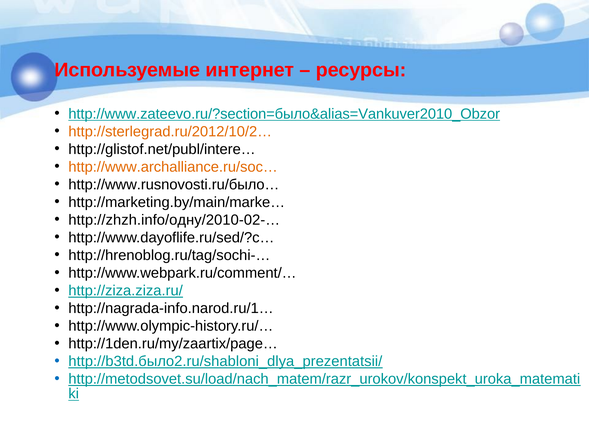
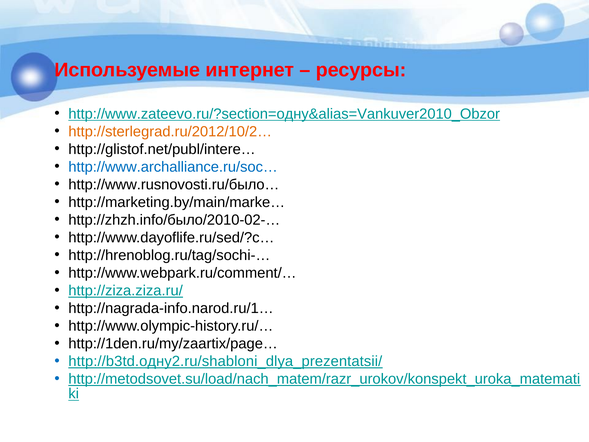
http://www.zateevo.ru/?section=было&alias=Vankuver2010_Obzor: http://www.zateevo.ru/?section=было&alias=Vankuver2010_Obzor -> http://www.zateevo.ru/?section=одну&alias=Vankuver2010_Obzor
http://www.archalliance.ru/soc… colour: orange -> blue
http://zhzh.info/одну/2010-02-…: http://zhzh.info/одну/2010-02-… -> http://zhzh.info/было/2010-02-…
http://b3td.было2.ru/shabloni_dlya_prezentatsii/: http://b3td.было2.ru/shabloni_dlya_prezentatsii/ -> http://b3td.одну2.ru/shabloni_dlya_prezentatsii/
